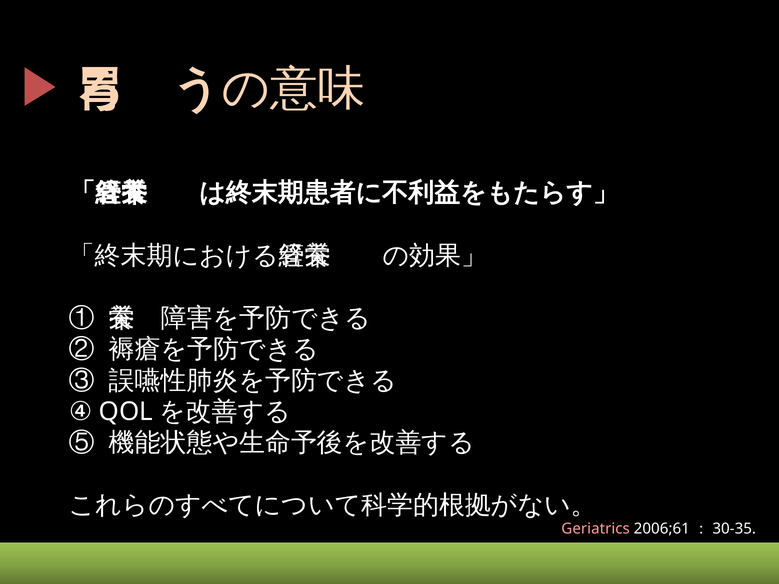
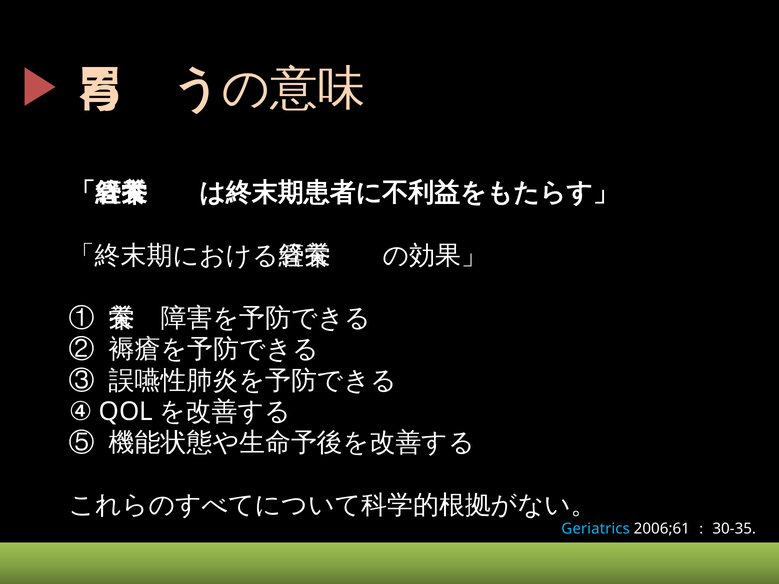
Geriatrics colour: pink -> light blue
